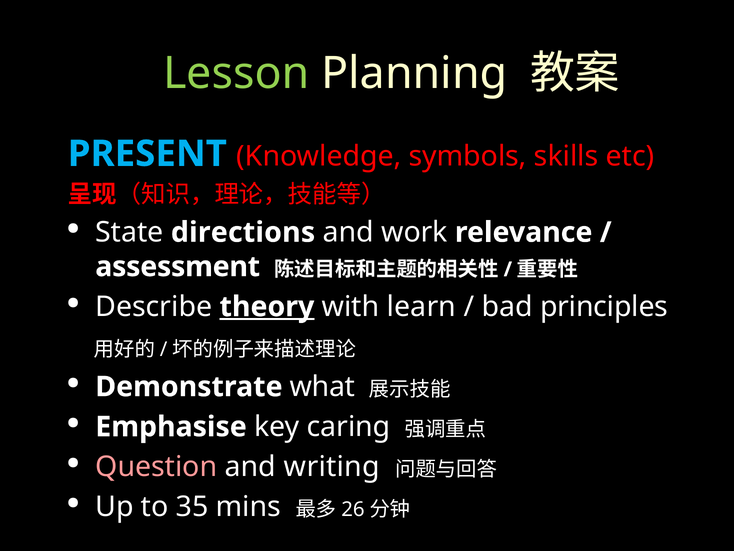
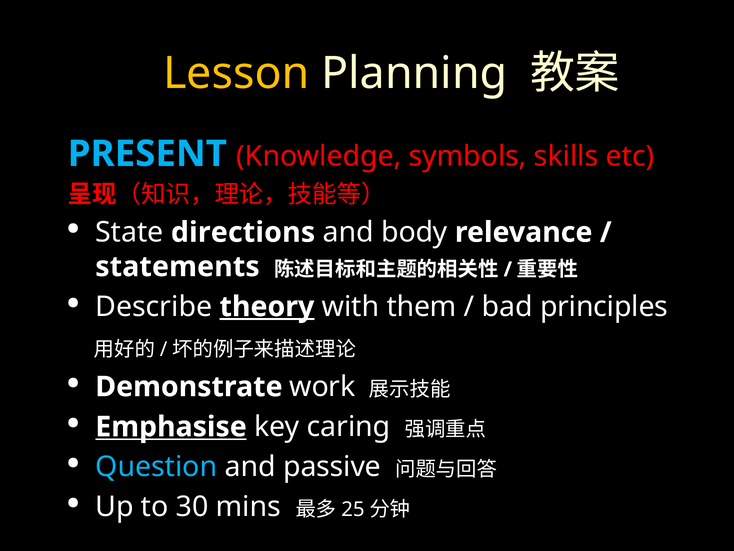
Lesson colour: light green -> yellow
work: work -> body
assessment: assessment -> statements
learn: learn -> them
what: what -> work
Emphasise underline: none -> present
Question colour: pink -> light blue
writing: writing -> passive
35: 35 -> 30
26: 26 -> 25
